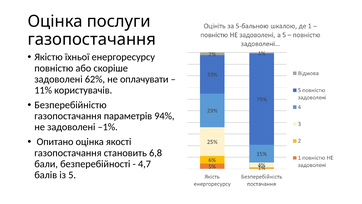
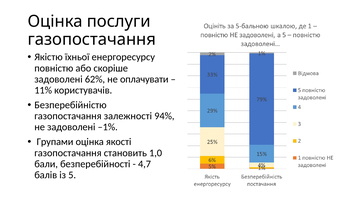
параметрів: параметрів -> залежності
Опитано: Опитано -> Групами
6,8: 6,8 -> 1,0
